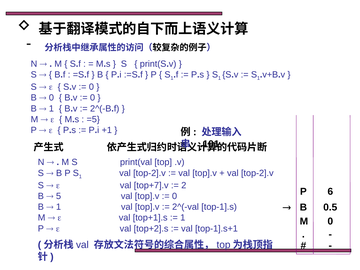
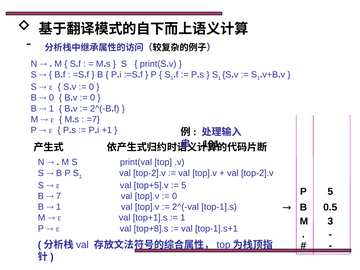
=5: =5 -> =7
top+7].v: top+7].v -> top+5].v
2 at (184, 185): 2 -> 5
P 6: 6 -> 5
5: 5 -> 7
M 0: 0 -> 3
top+2].s: top+2].s -> top+8].s
